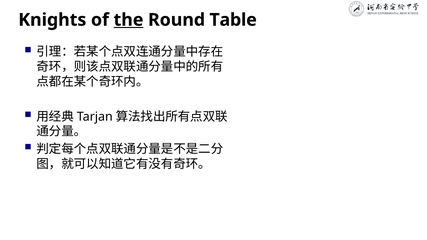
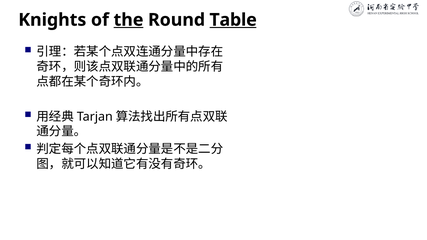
Table underline: none -> present
